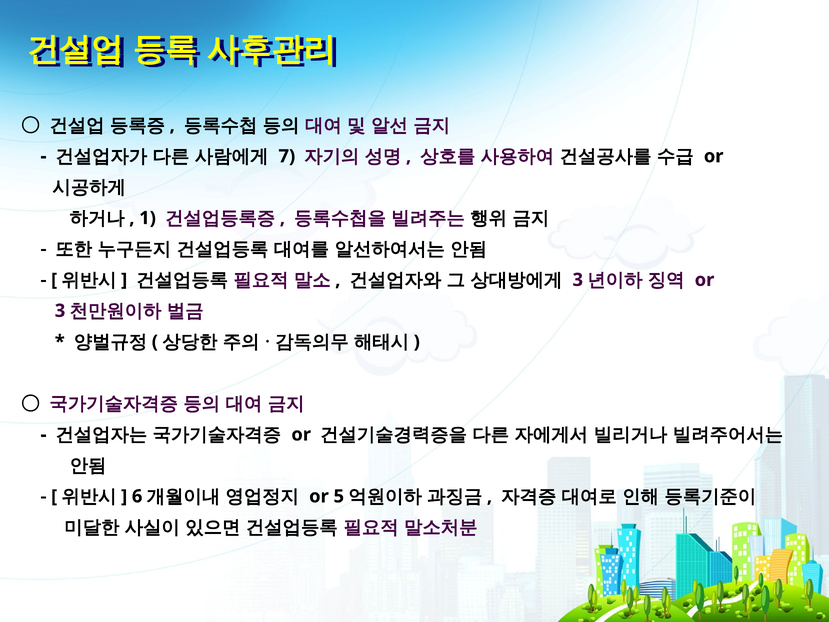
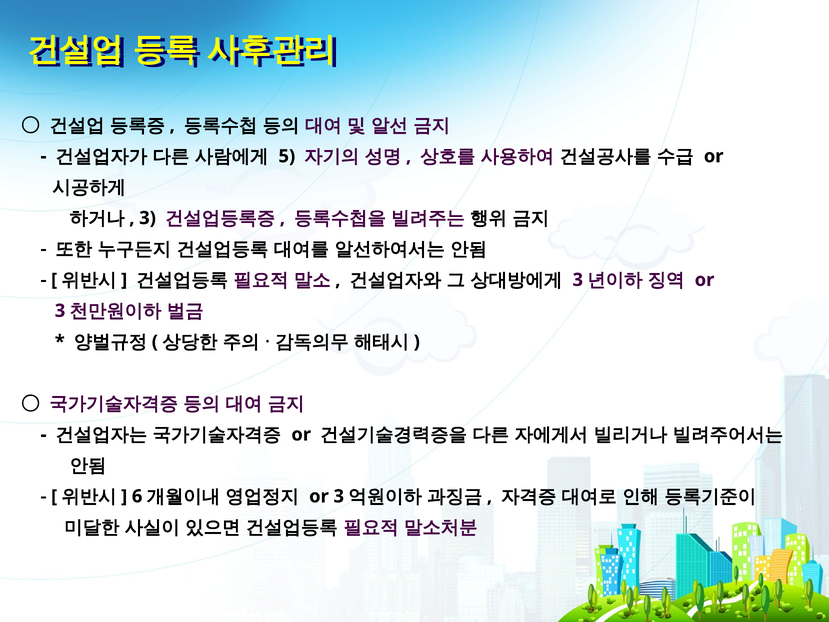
7: 7 -> 5
1 at (148, 218): 1 -> 3
5 at (339, 496): 5 -> 3
